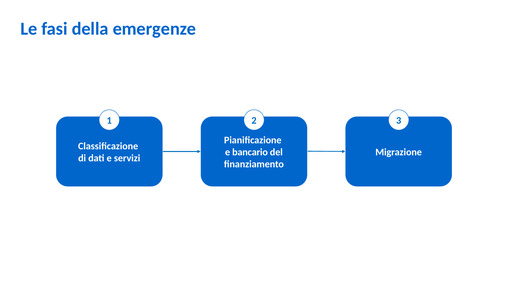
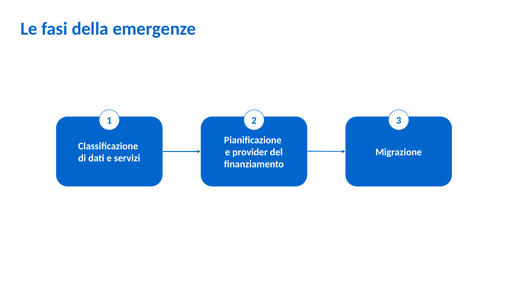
bancario: bancario -> provider
